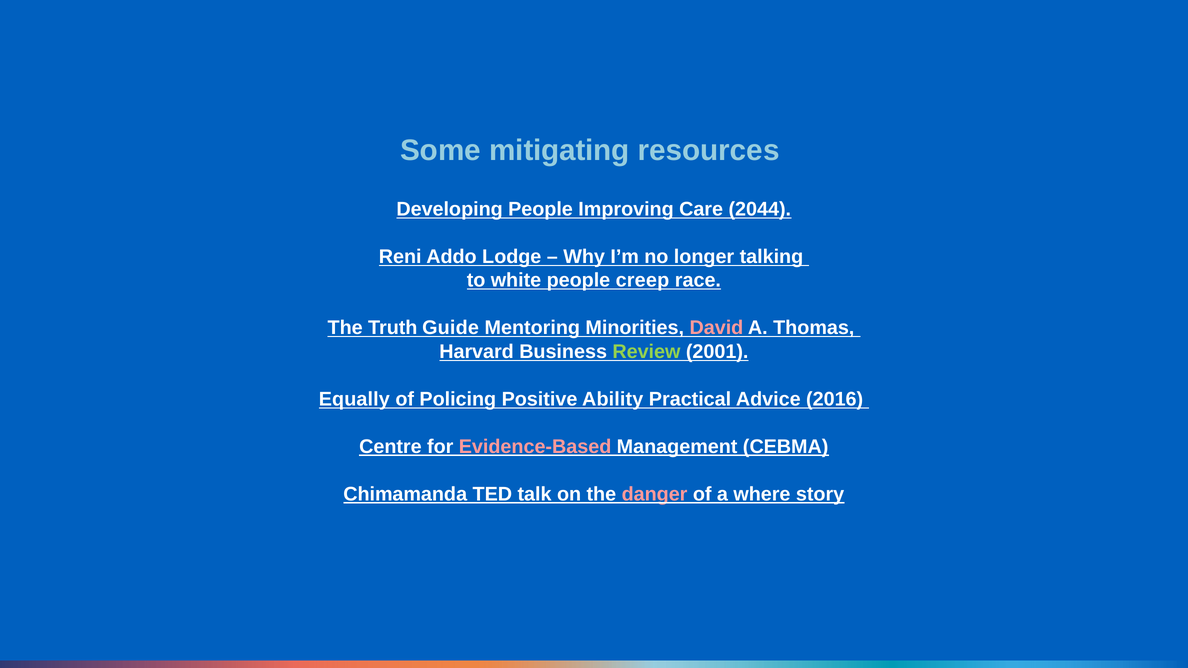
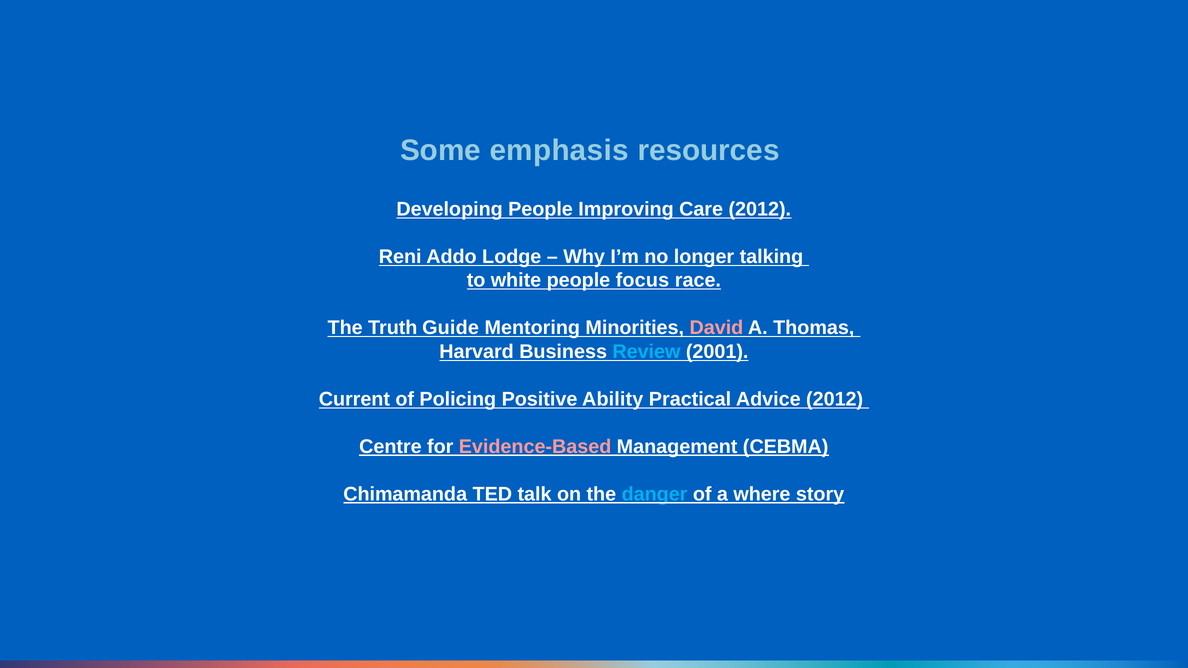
mitigating: mitigating -> emphasis
Care 2044: 2044 -> 2012
creep: creep -> focus
Review colour: light green -> light blue
Equally: Equally -> Current
Advice 2016: 2016 -> 2012
danger colour: pink -> light blue
